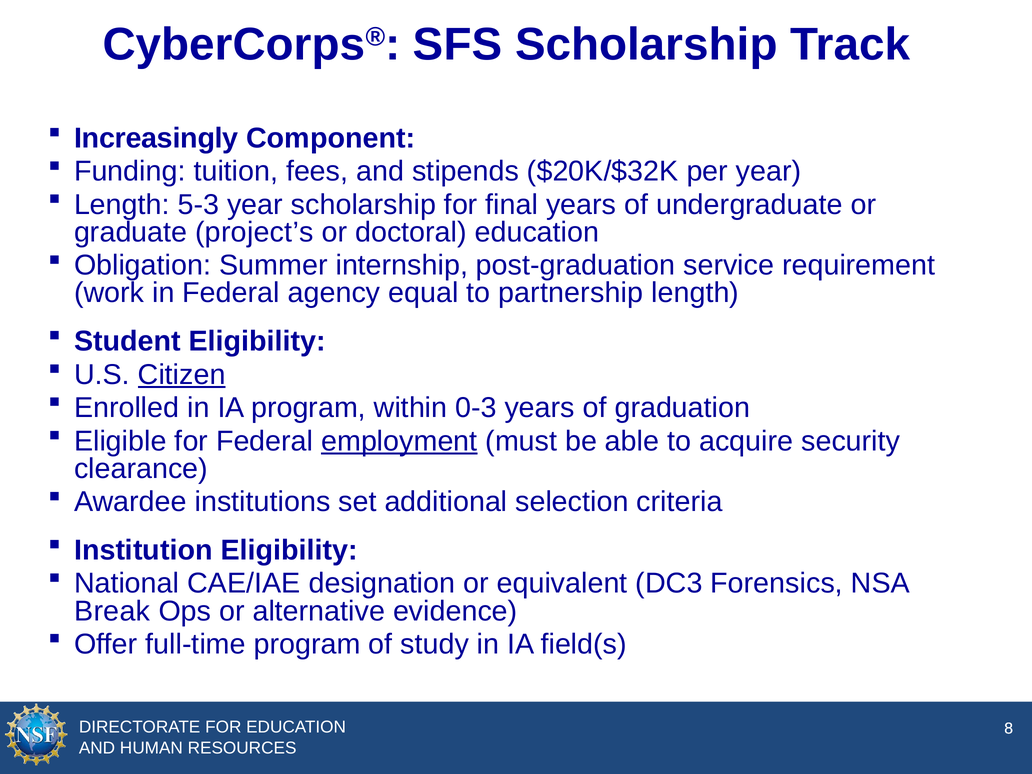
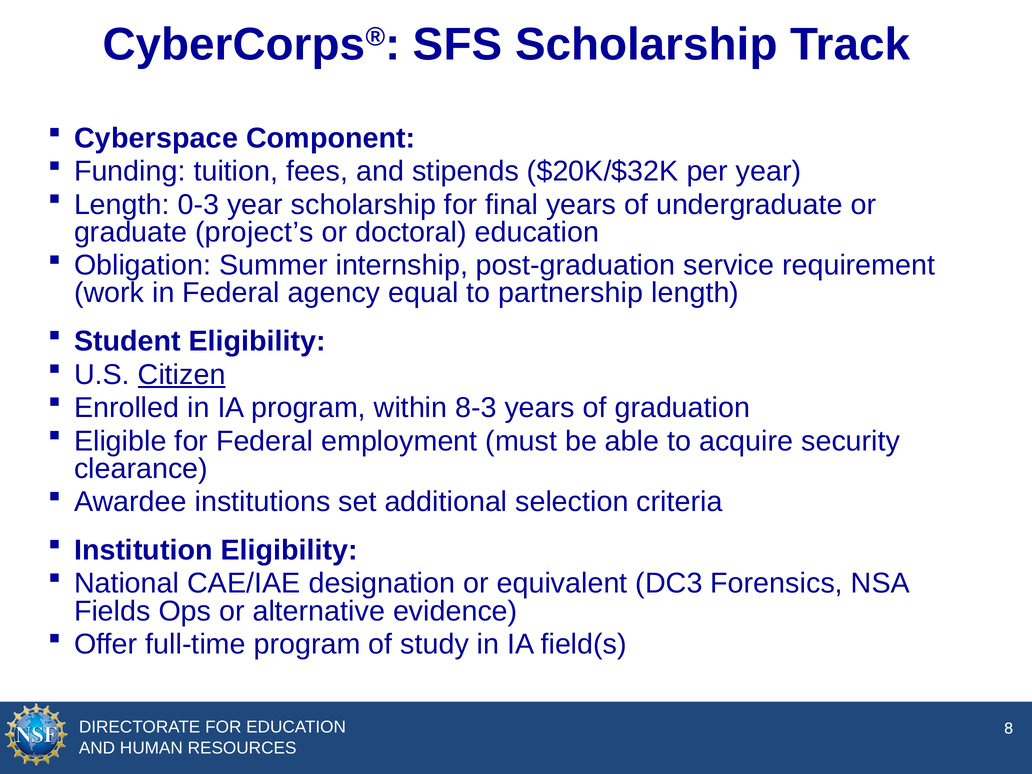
Increasingly: Increasingly -> Cyberspace
5-3: 5-3 -> 0-3
0-3: 0-3 -> 8-3
employment underline: present -> none
Break: Break -> Fields
